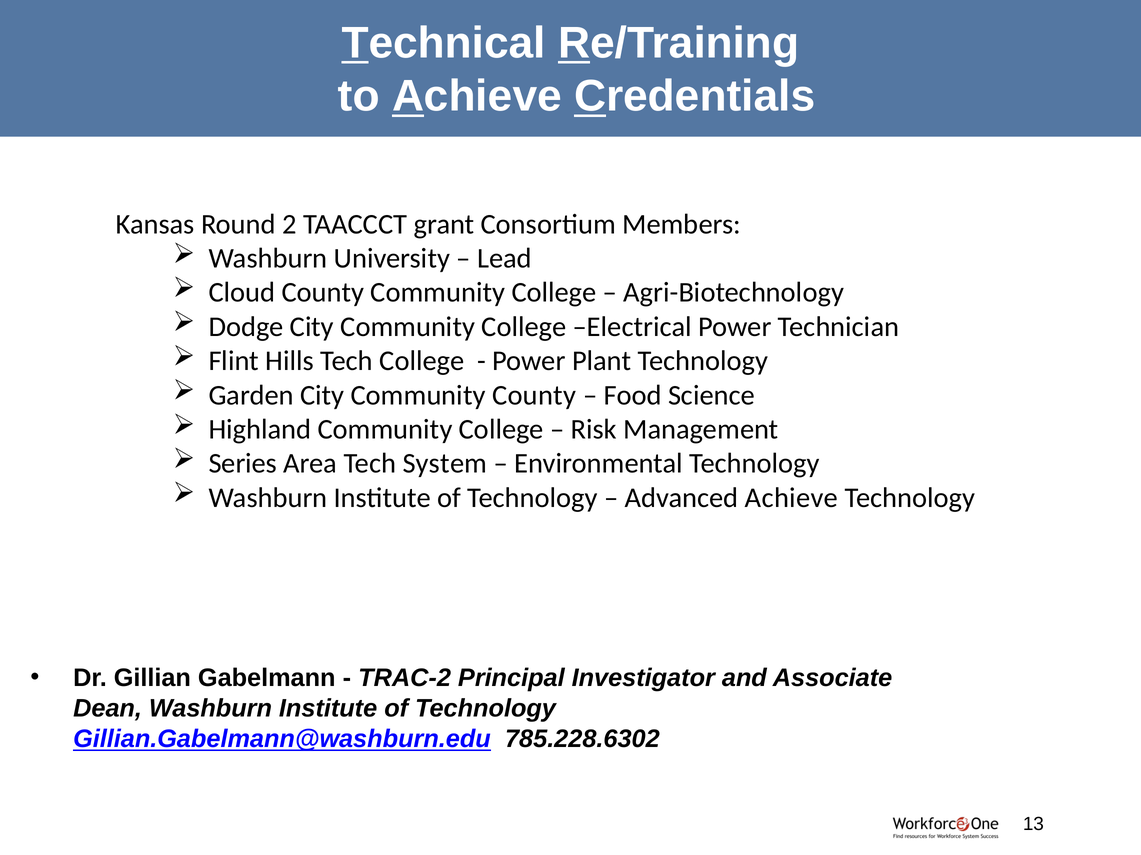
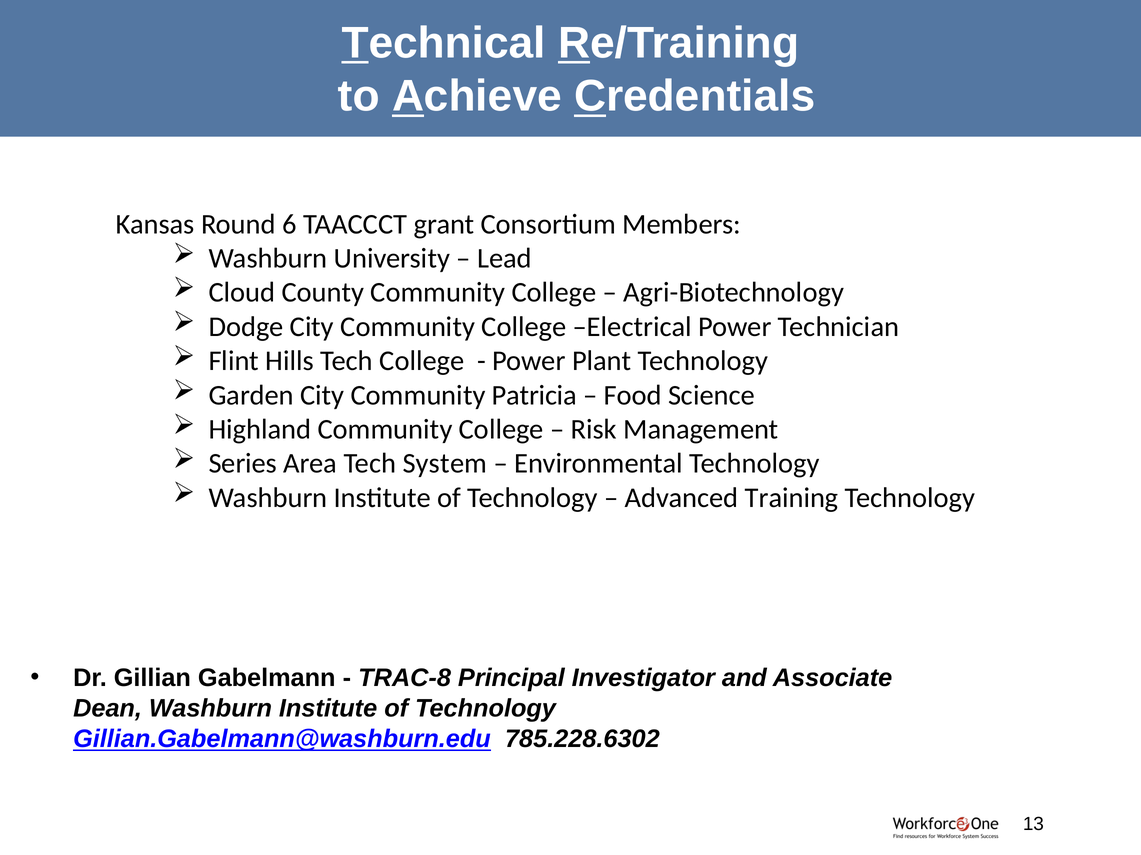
2: 2 -> 6
Community County: County -> Patricia
Advanced Achieve: Achieve -> Training
TRAC-2: TRAC-2 -> TRAC-8
